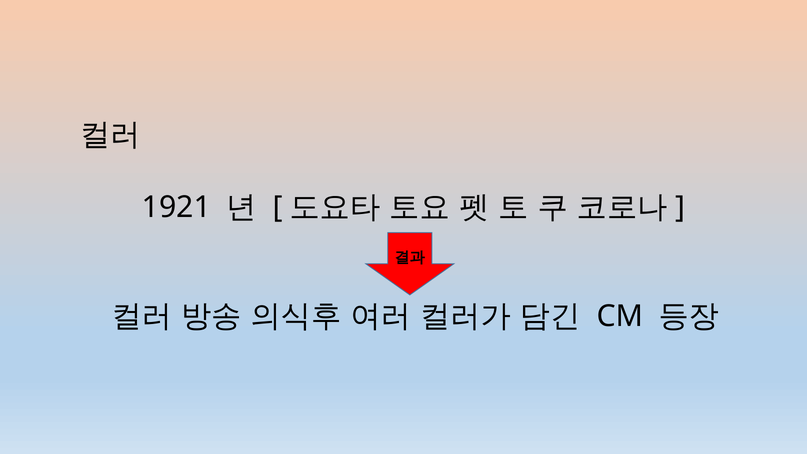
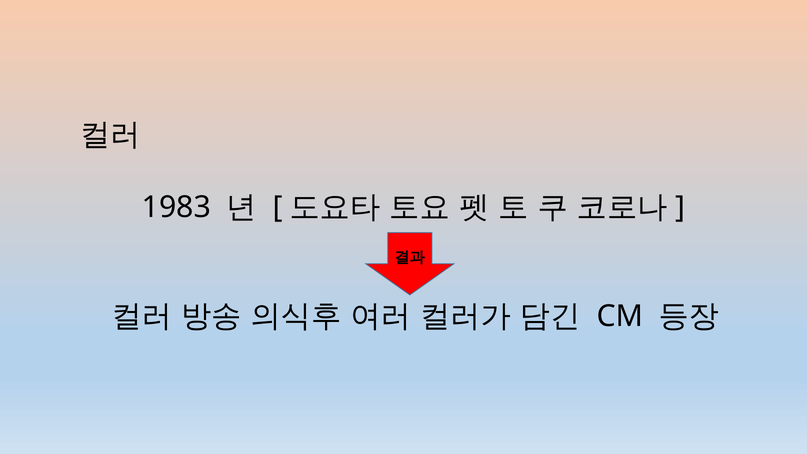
1921: 1921 -> 1983
